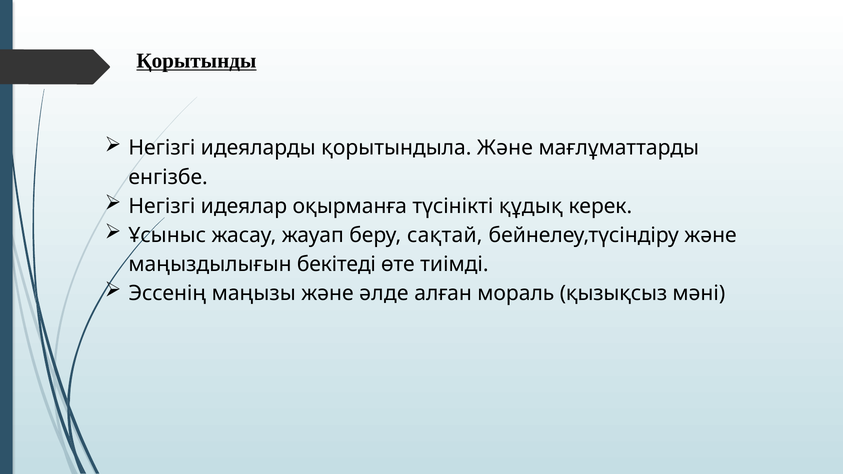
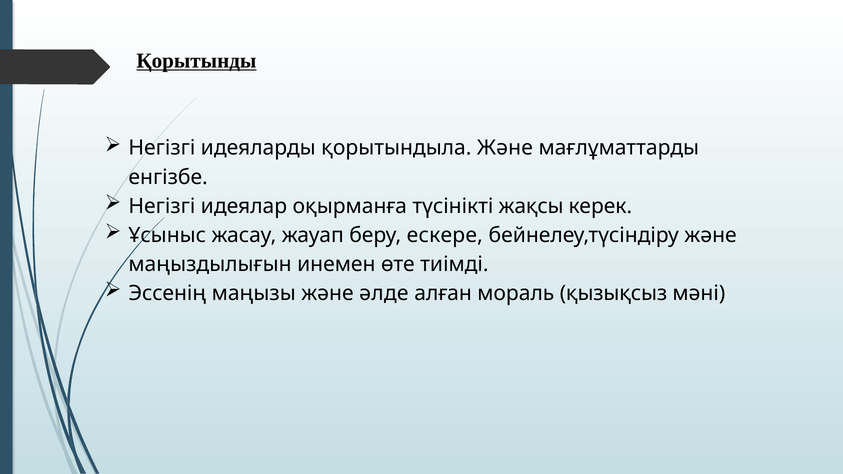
құдық: құдық -> жақсы
сақтай: сақтай -> ескере
бекітеді: бекітеді -> инемен
